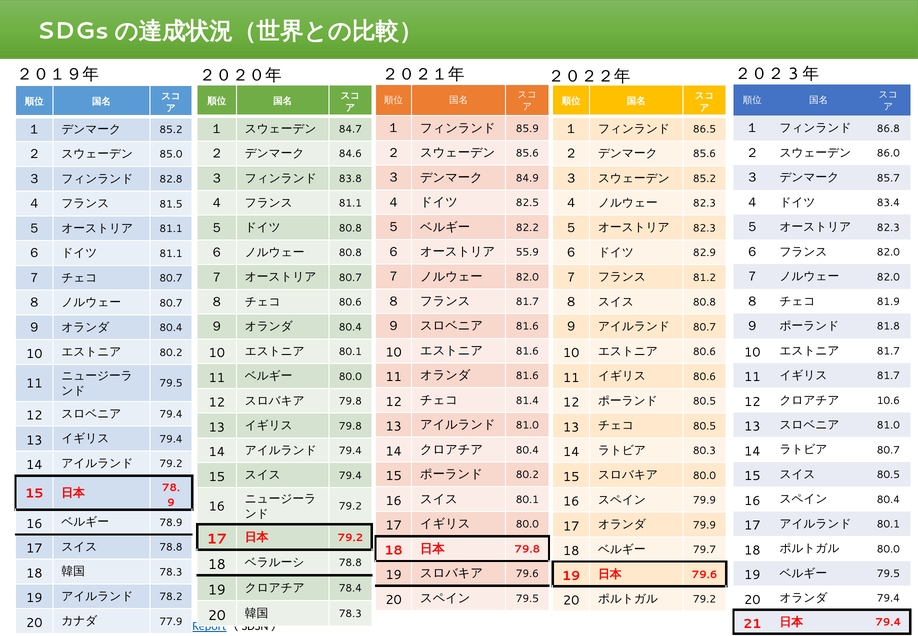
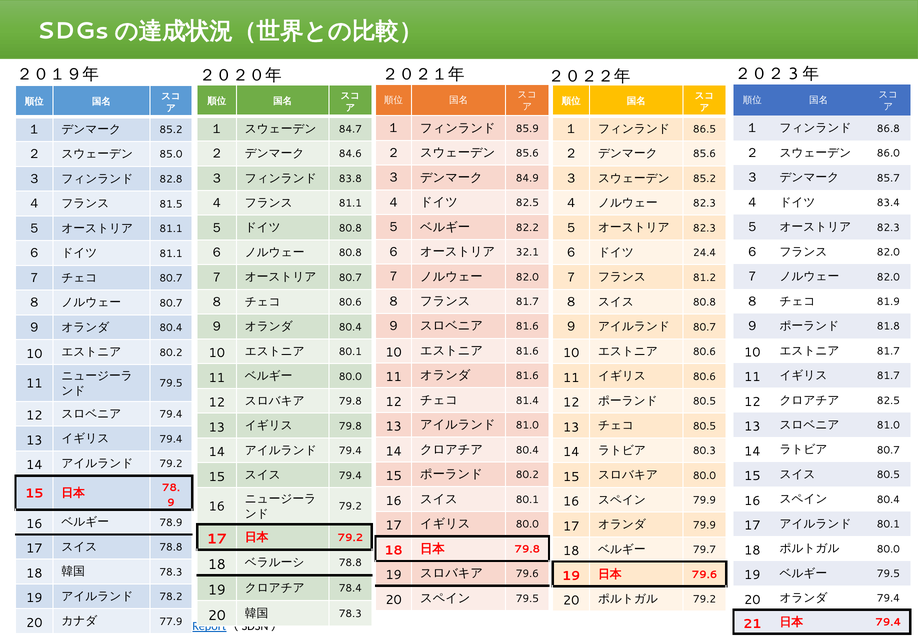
55.9: 55.9 -> 32.1
82.9: 82.9 -> 24.4
10.6 at (888, 400): 10.6 -> 82.5
